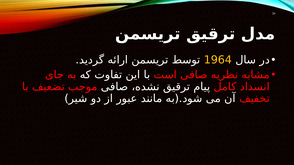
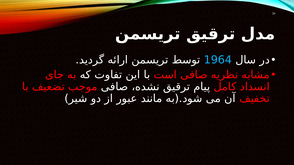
1964 colour: yellow -> light blue
